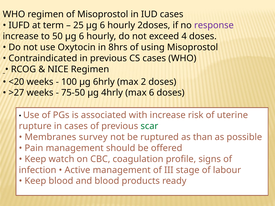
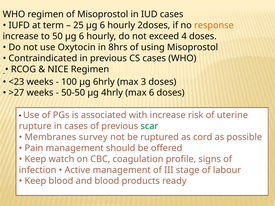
response colour: purple -> orange
<20: <20 -> <23
2: 2 -> 3
75-50: 75-50 -> 50-50
than: than -> cord
